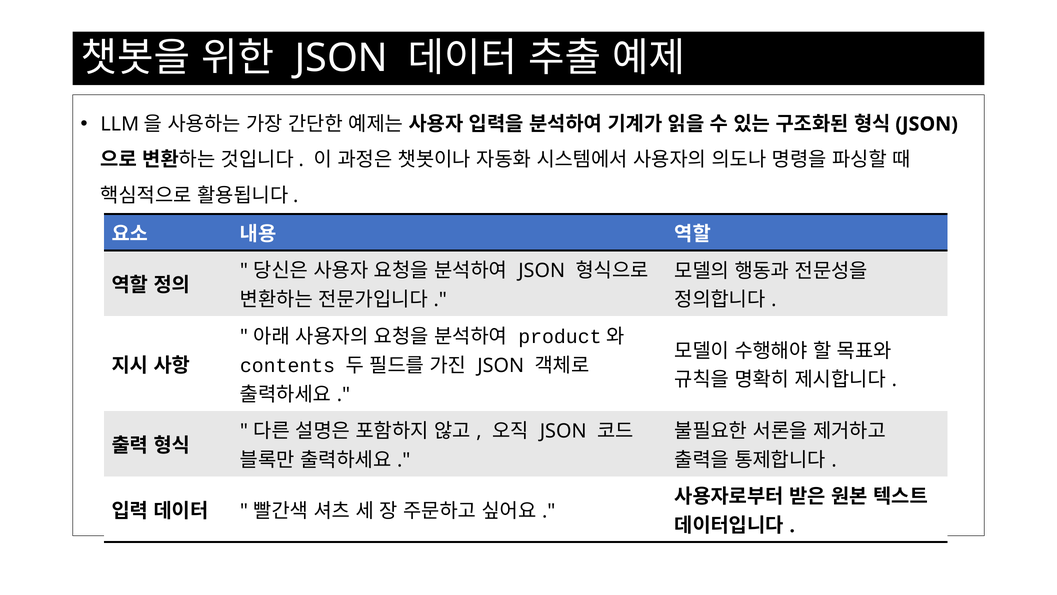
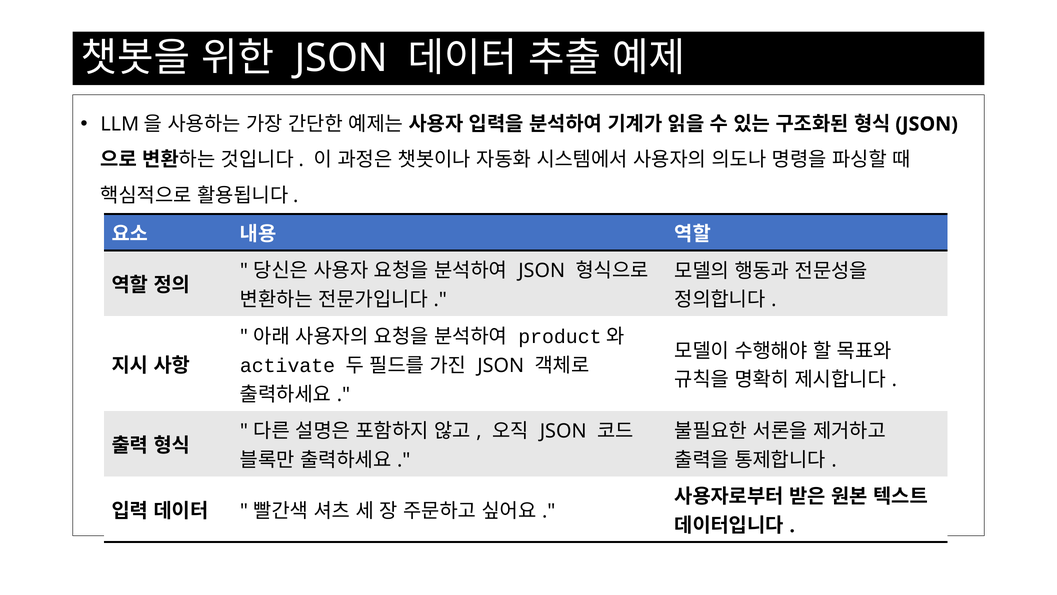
contents: contents -> activate
